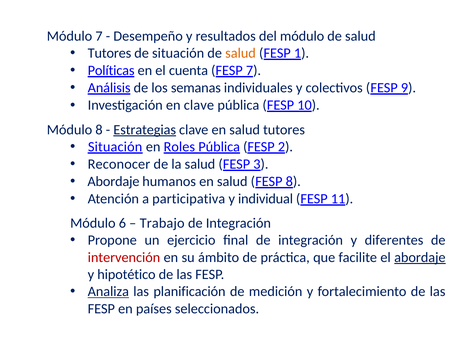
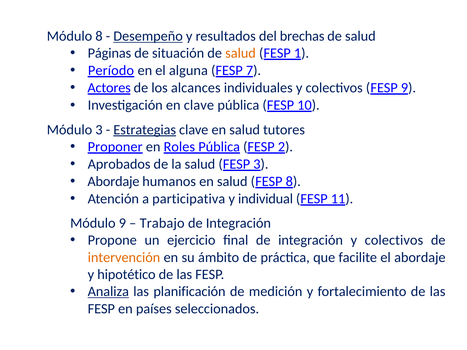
Módulo 7: 7 -> 8
Desempeño underline: none -> present
del módulo: módulo -> brechas
Tutores at (109, 53): Tutores -> Páginas
Políticas: Políticas -> Período
cuenta: cuenta -> alguna
Análisis: Análisis -> Actores
semanas: semanas -> alcances
Módulo 8: 8 -> 3
Situación at (115, 147): Situación -> Proponer
Reconocer: Reconocer -> Aprobados
Módulo 6: 6 -> 9
integración y diferentes: diferentes -> colectivos
intervención colour: red -> orange
abordaje at (420, 258) underline: present -> none
